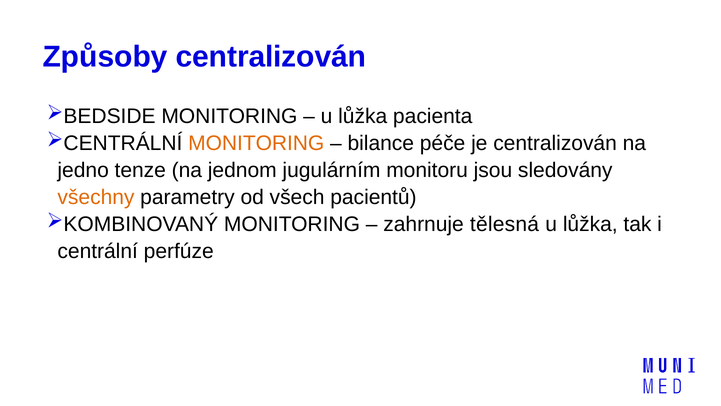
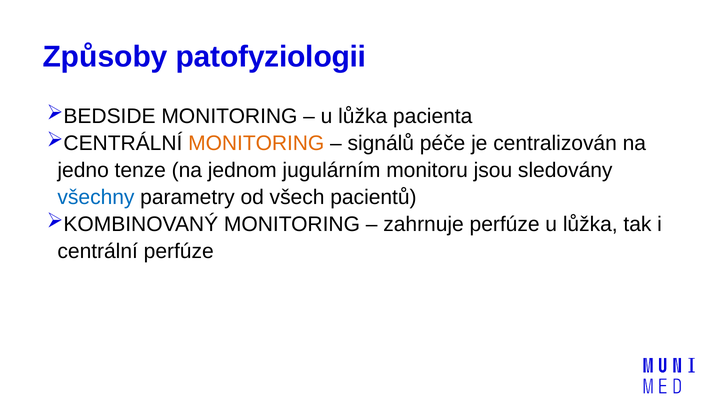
Způsoby centralizován: centralizován -> patofyziologii
bilance: bilance -> signálů
všechny colour: orange -> blue
zahrnuje tělesná: tělesná -> perfúze
